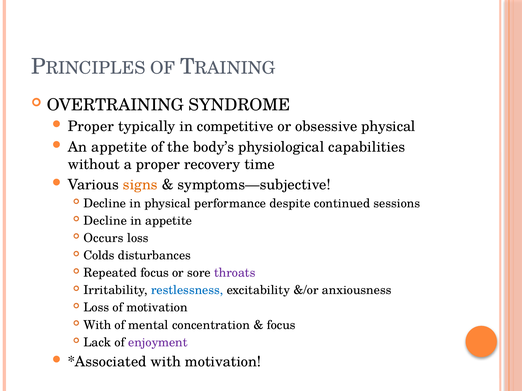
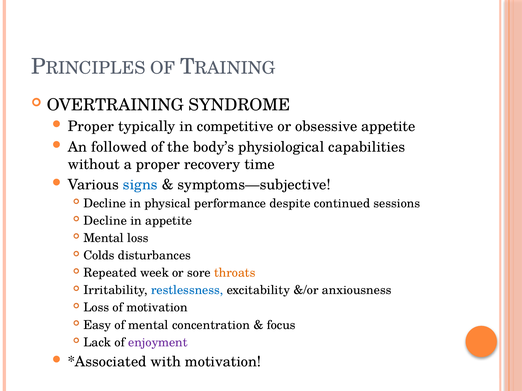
obsessive physical: physical -> appetite
An appetite: appetite -> followed
signs colour: orange -> blue
Occurs at (104, 238): Occurs -> Mental
Repeated focus: focus -> week
throats colour: purple -> orange
With at (97, 325): With -> Easy
